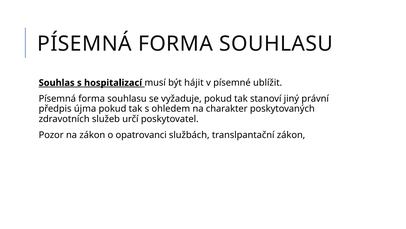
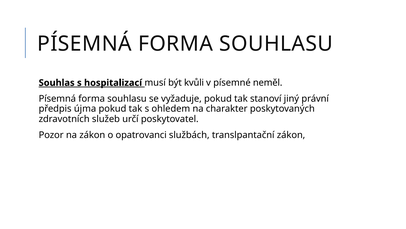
hájit: hájit -> kvůli
ublížit: ublížit -> neměl
